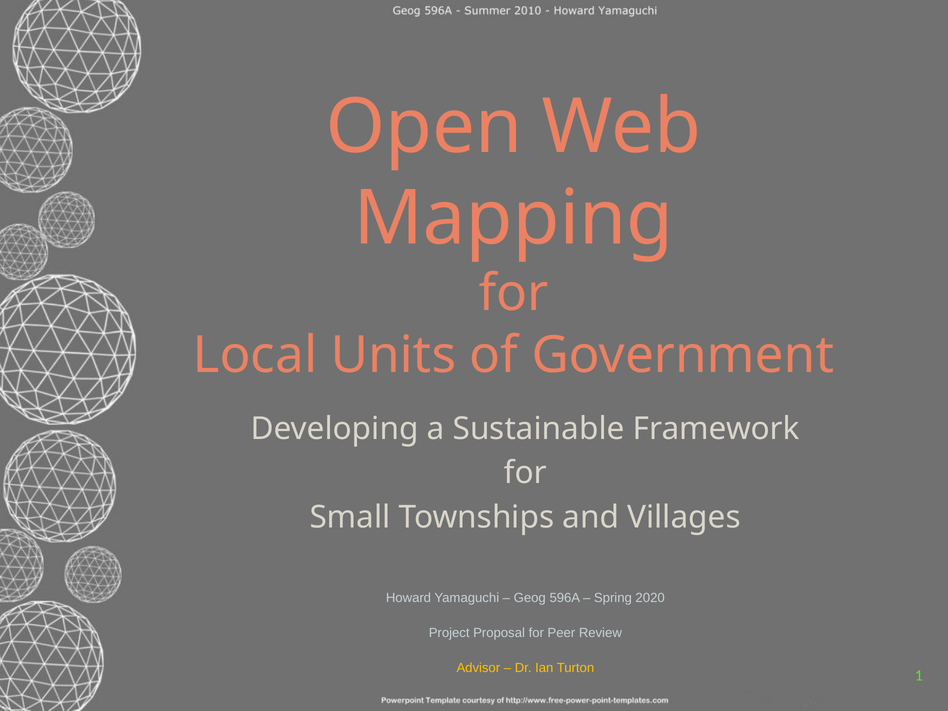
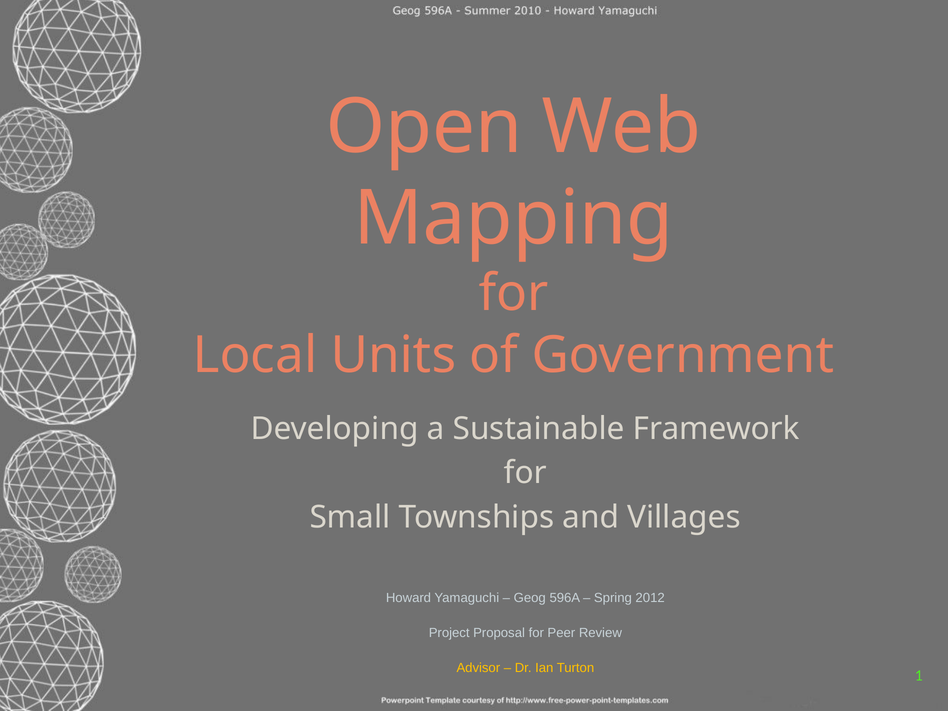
2020: 2020 -> 2012
